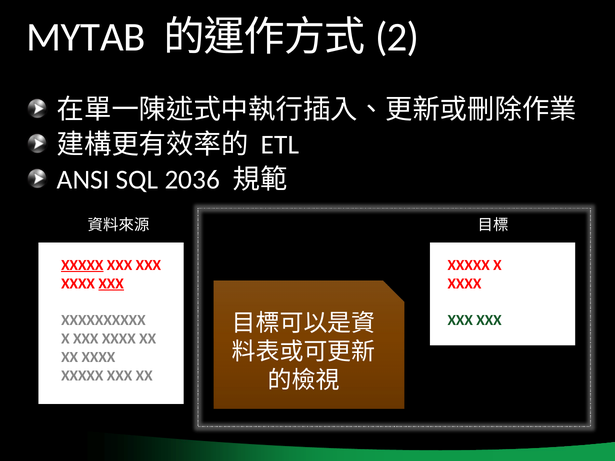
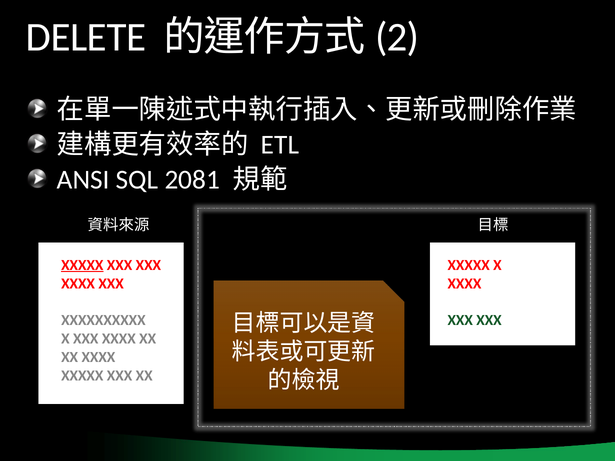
MYTAB: MYTAB -> DELETE
2036: 2036 -> 2081
XXX at (111, 284) underline: present -> none
